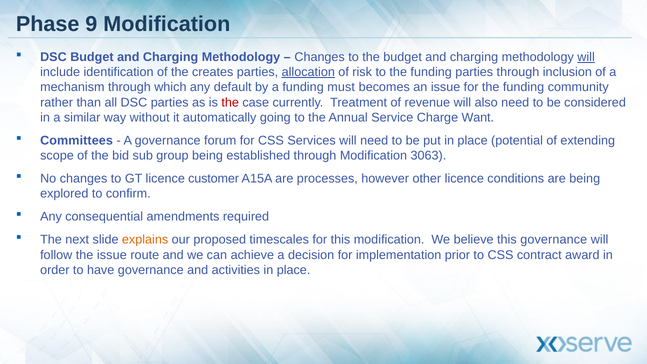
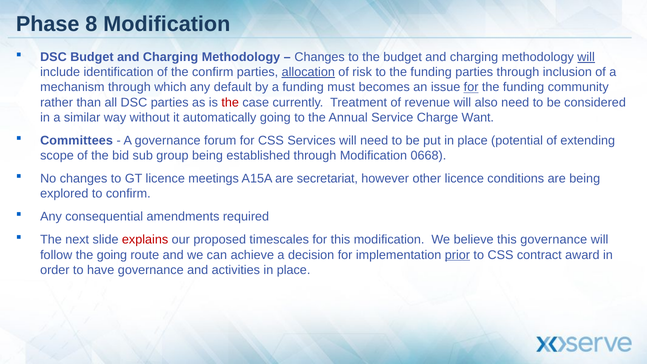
9: 9 -> 8
the creates: creates -> confirm
for at (471, 87) underline: none -> present
3063: 3063 -> 0668
customer: customer -> meetings
processes: processes -> secretariat
explains colour: orange -> red
the issue: issue -> going
prior underline: none -> present
